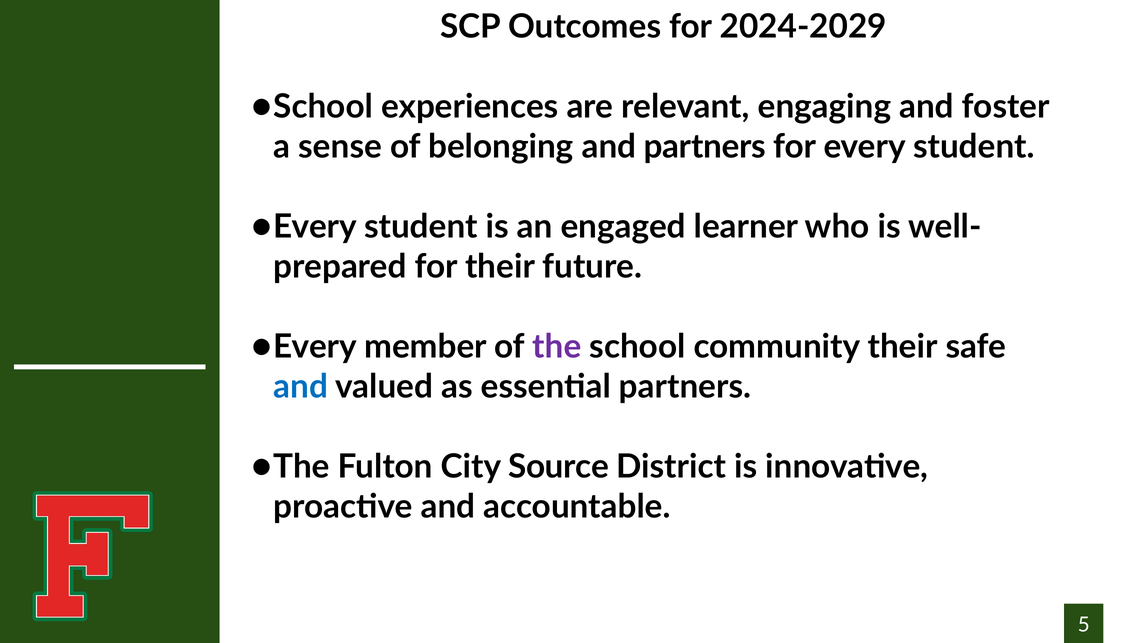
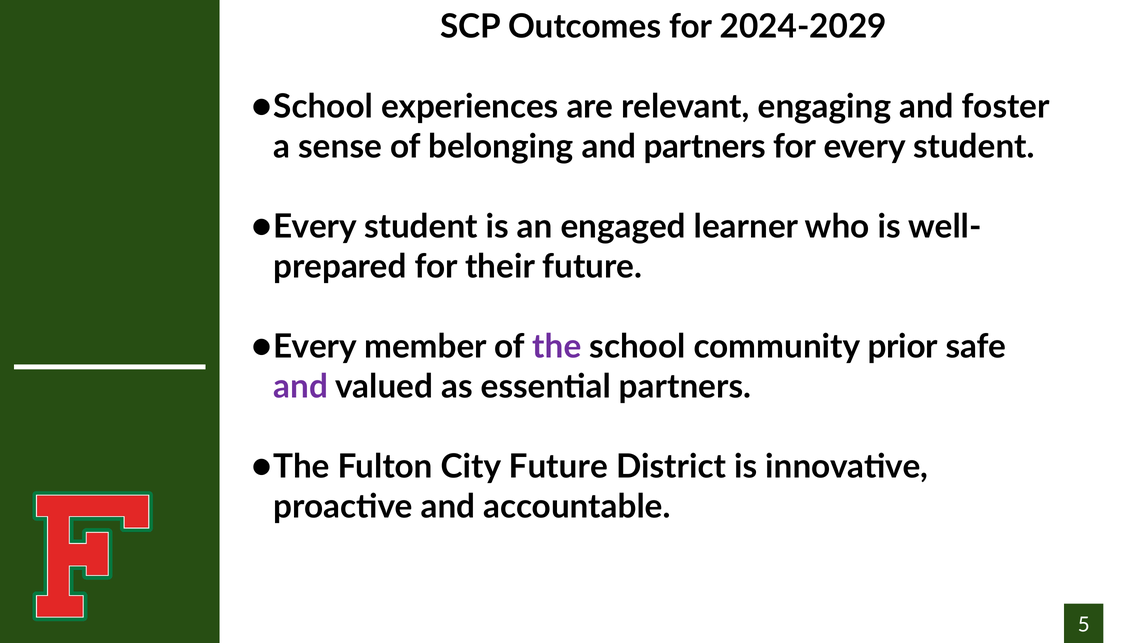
community their: their -> prior
and at (301, 386) colour: blue -> purple
City Source: Source -> Future
